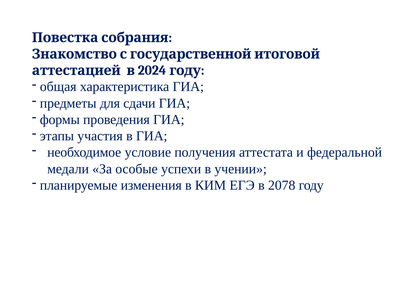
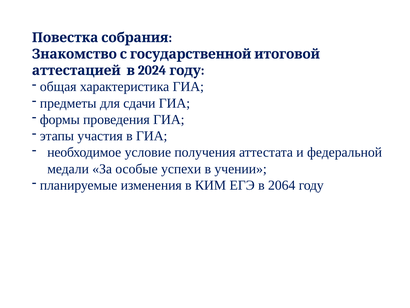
2078: 2078 -> 2064
